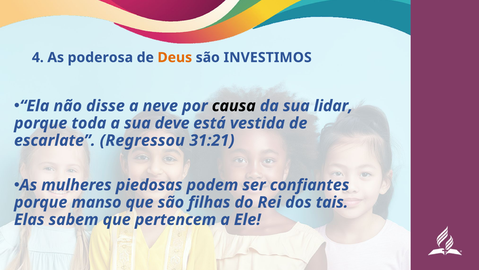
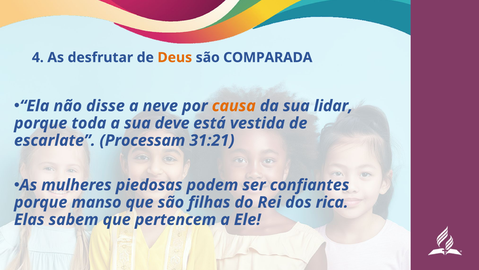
poderosa: poderosa -> desfrutar
INVESTIMOS: INVESTIMOS -> COMPARADA
causa colour: black -> orange
Regressou: Regressou -> Processam
tais: tais -> rica
